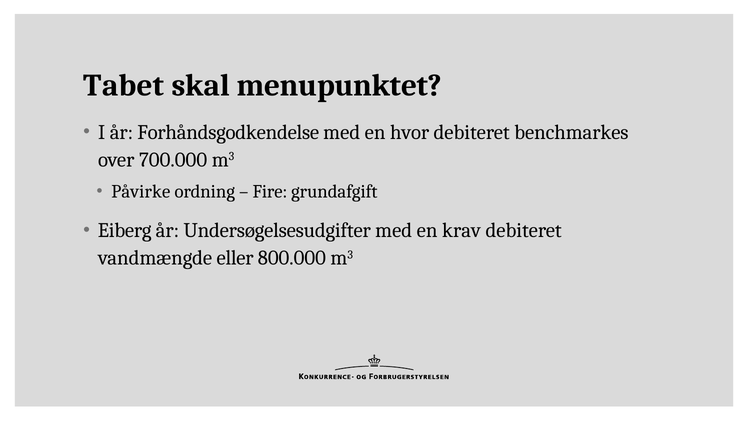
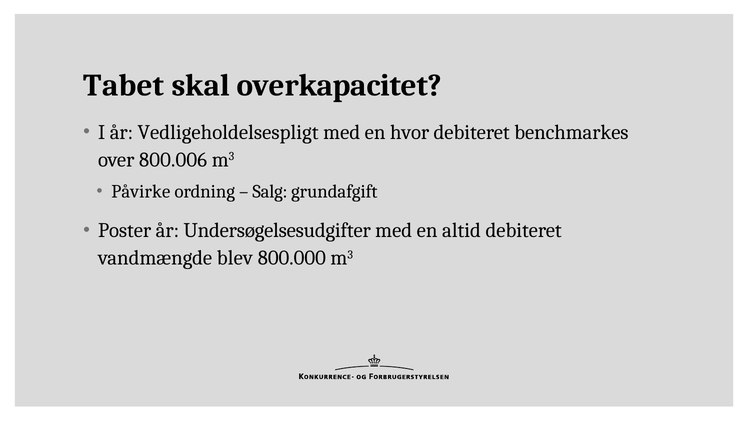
menupunktet: menupunktet -> overkapacitet
Forhåndsgodkendelse: Forhåndsgodkendelse -> Vedligeholdelsespligt
700.000: 700.000 -> 800.006
Fire: Fire -> Salg
Eiberg: Eiberg -> Poster
krav: krav -> altid
eller: eller -> blev
